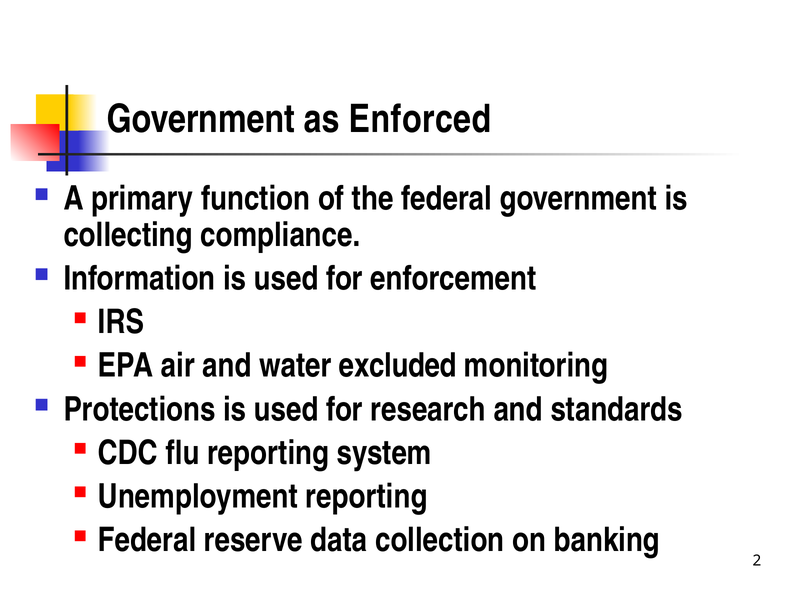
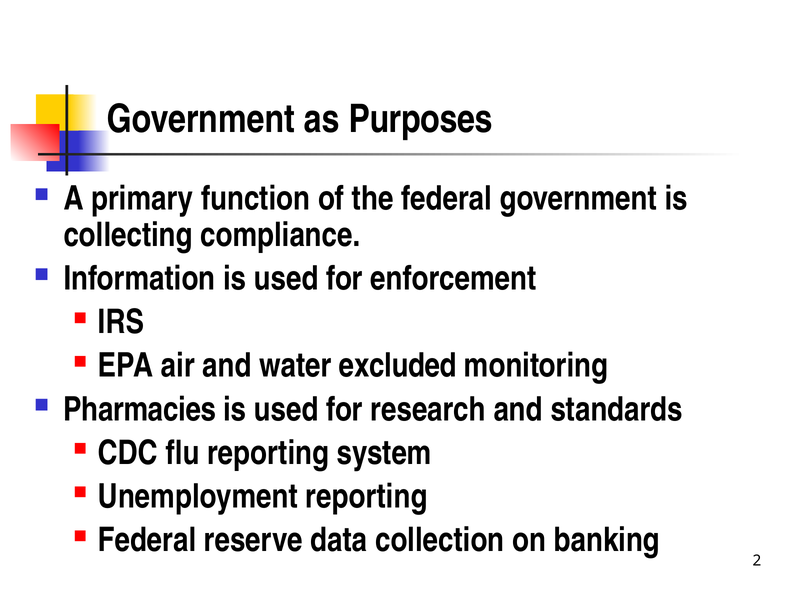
Enforced: Enforced -> Purposes
Protections: Protections -> Pharmacies
